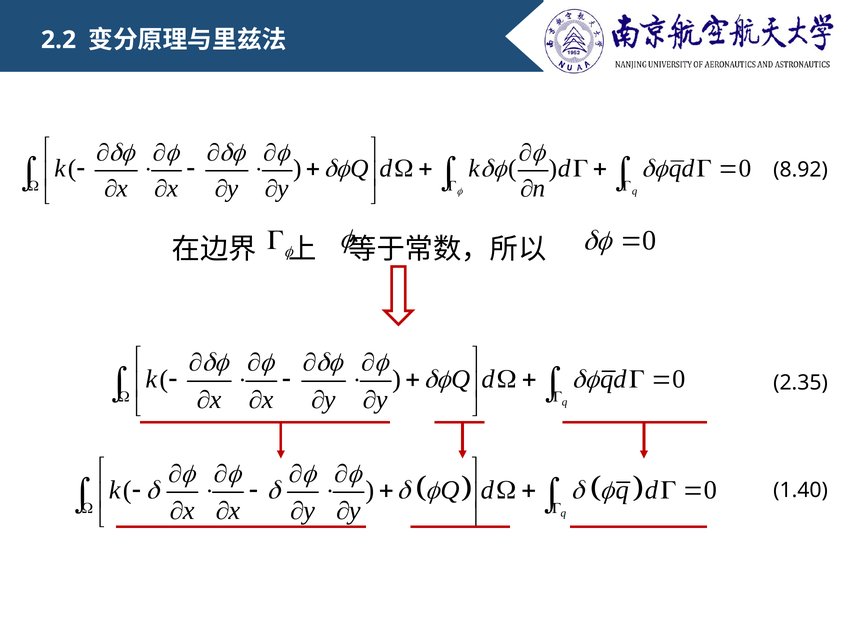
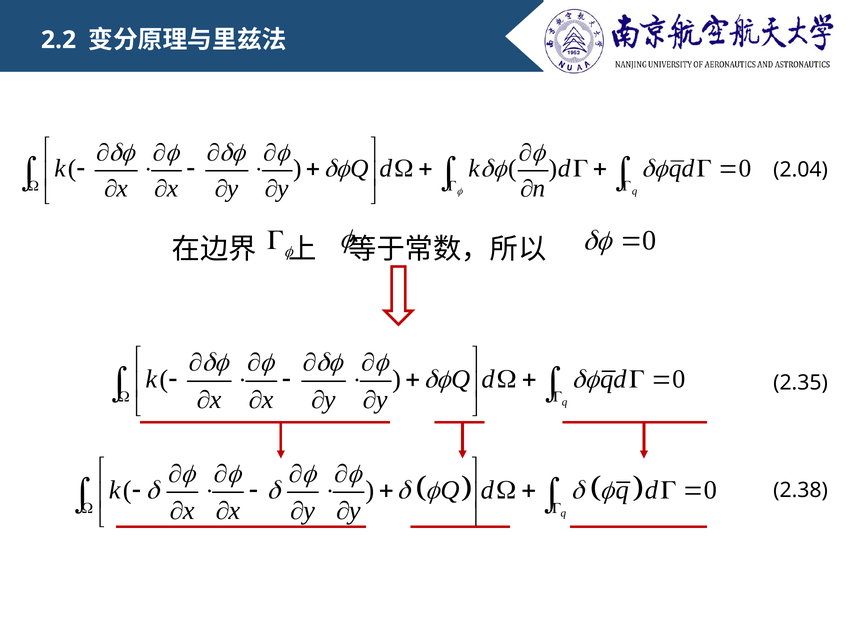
8.92: 8.92 -> 2.04
1.40: 1.40 -> 2.38
